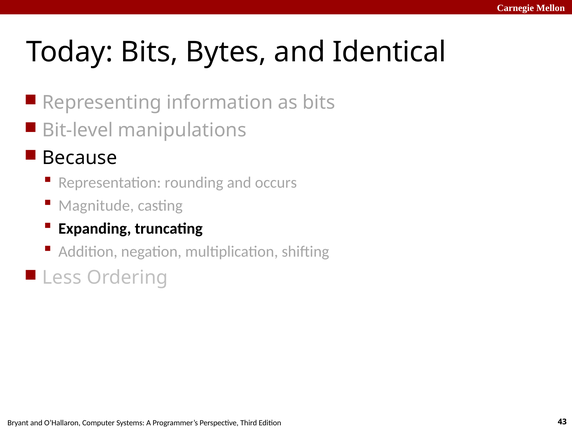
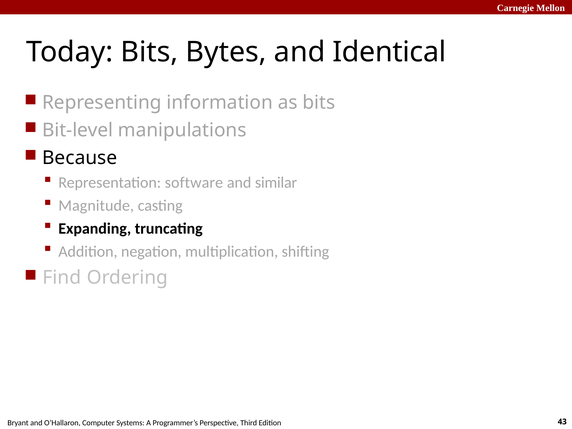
rounding: rounding -> software
occurs: occurs -> similar
Less: Less -> Find
